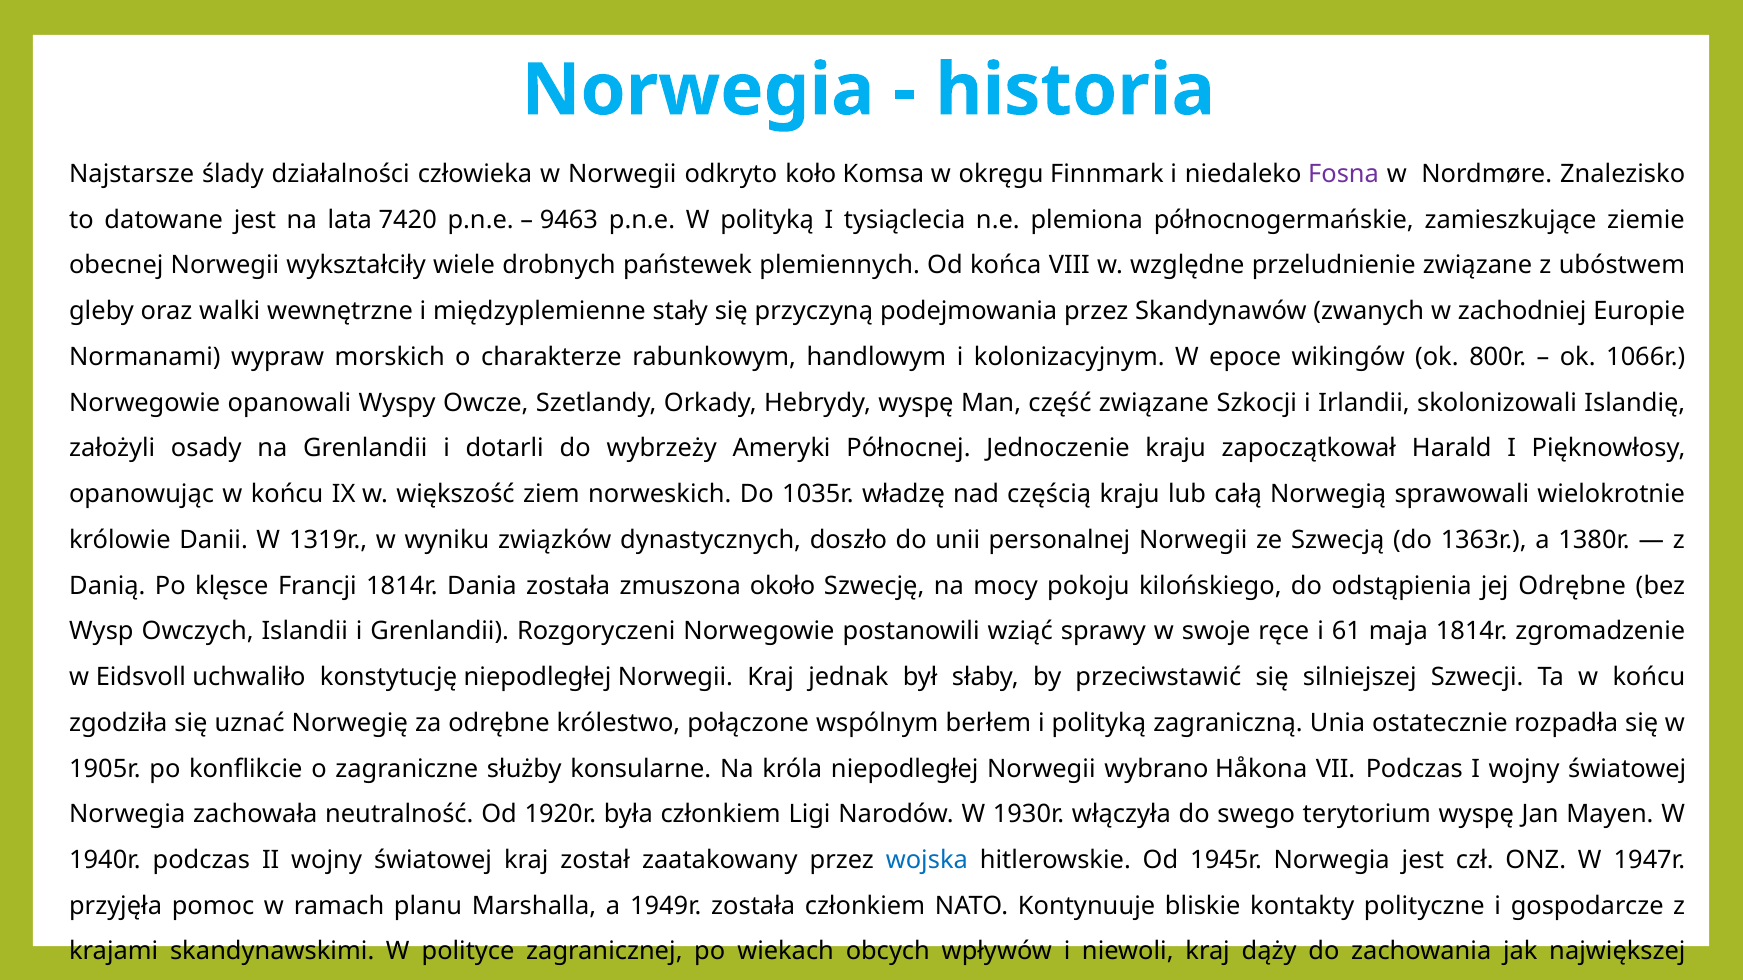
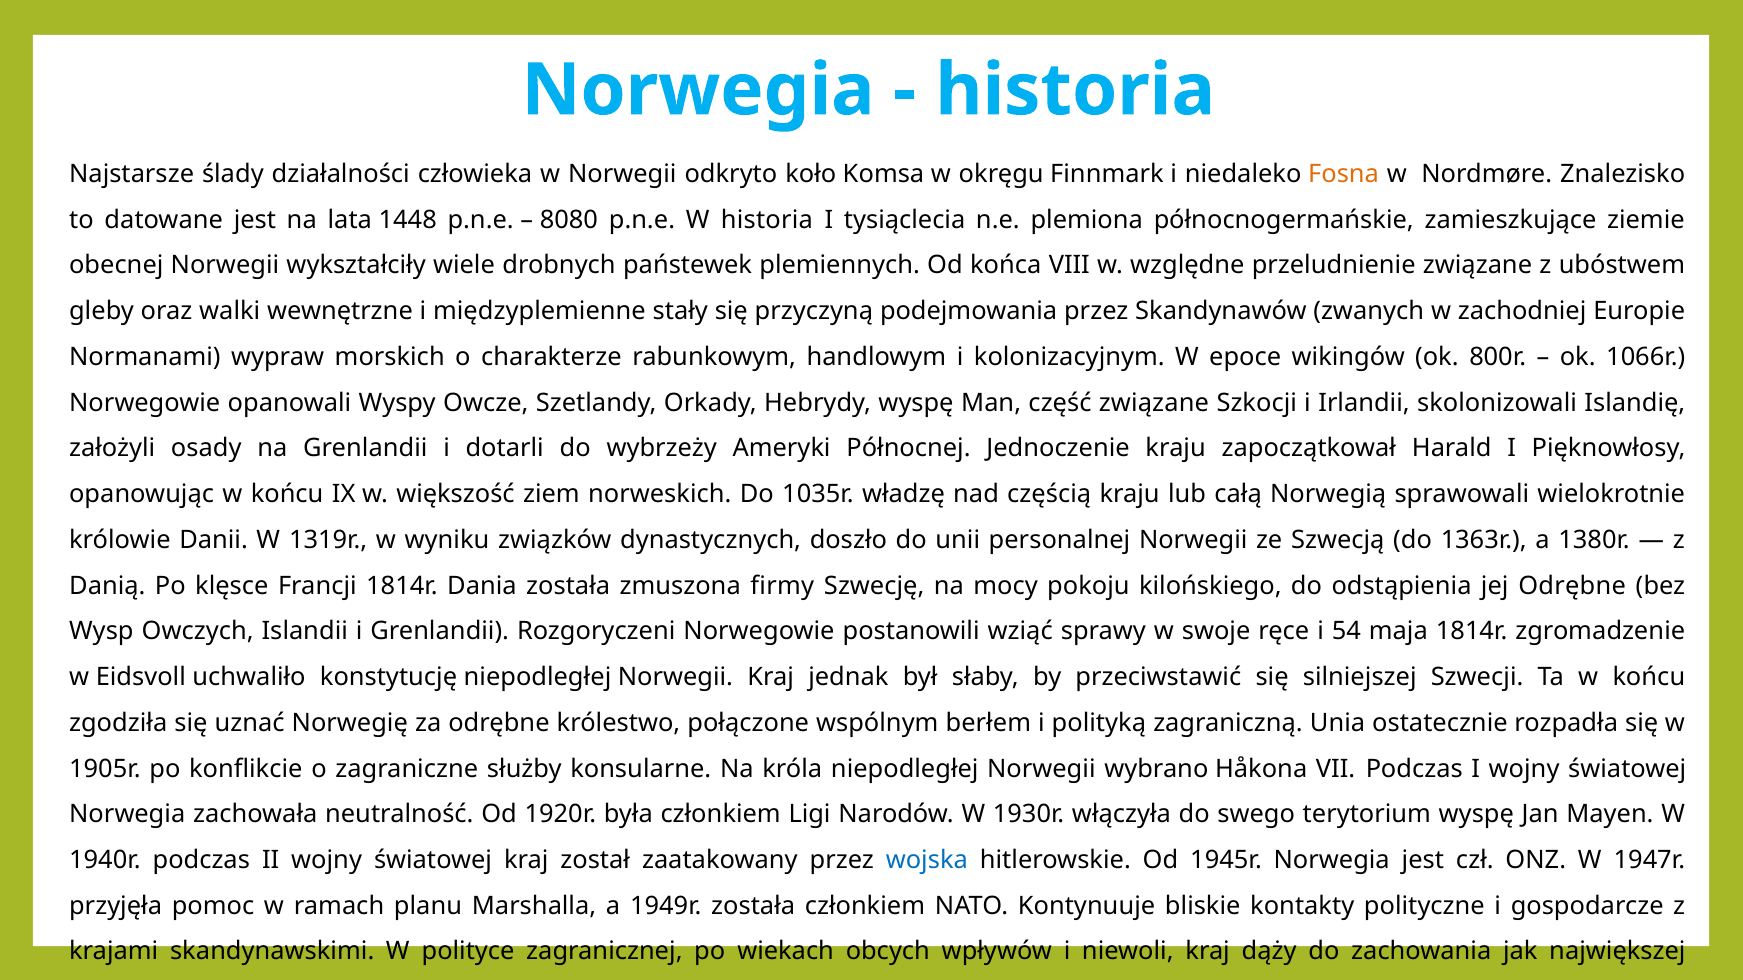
Fosna colour: purple -> orange
7420: 7420 -> 1448
9463: 9463 -> 8080
W polityką: polityką -> historia
około: około -> firmy
61: 61 -> 54
